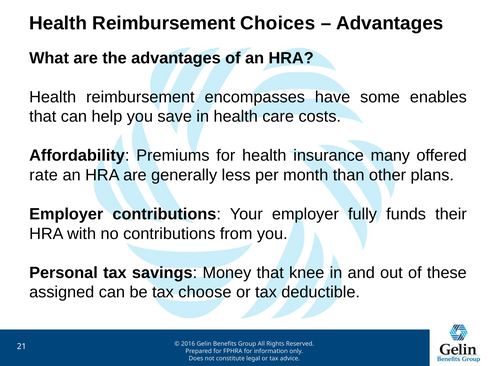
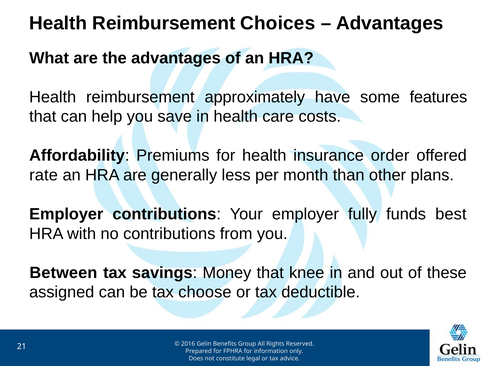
encompasses: encompasses -> approximately
enables: enables -> features
many: many -> order
their: their -> best
Personal: Personal -> Between
